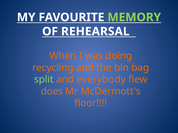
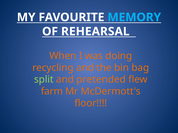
MEMORY colour: light green -> light blue
everybody: everybody -> pretended
does: does -> farm
